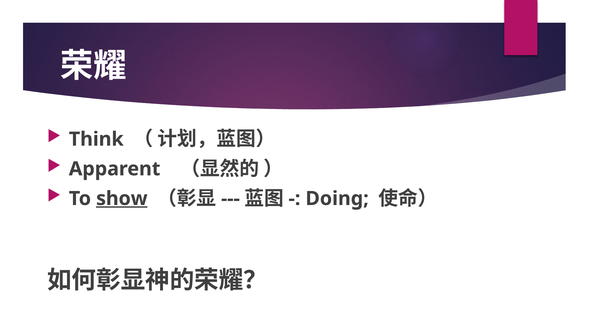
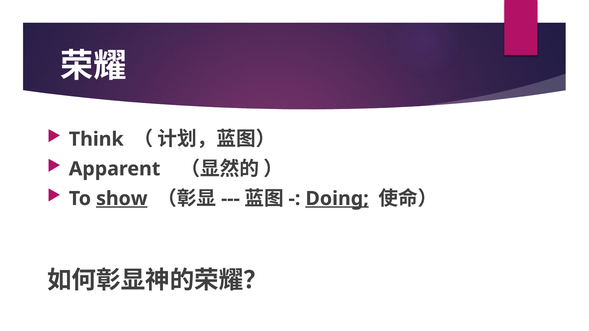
Doing underline: none -> present
